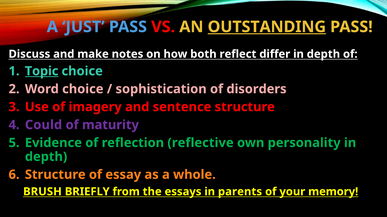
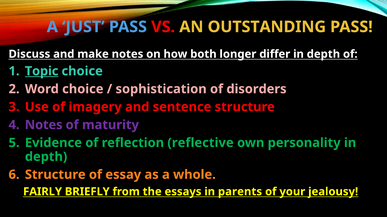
OUTSTANDING underline: present -> none
reflect: reflect -> longer
Could at (44, 125): Could -> Notes
BRUSH: BRUSH -> FAIRLY
memory: memory -> jealousy
